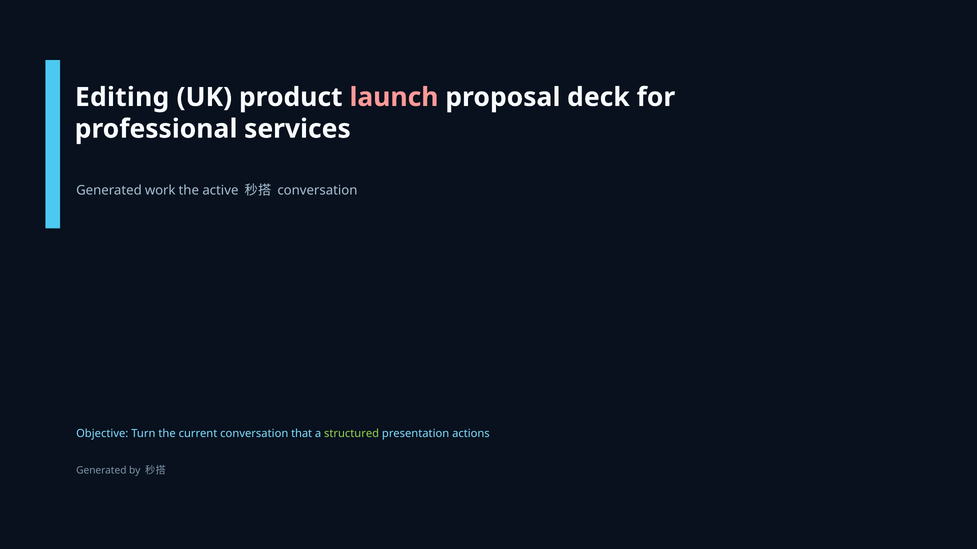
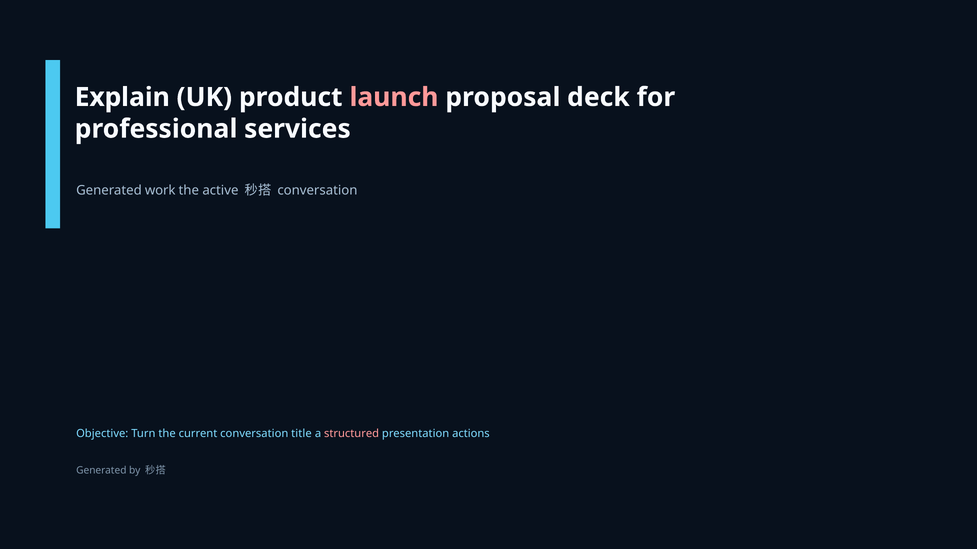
Editing: Editing -> Explain
that: that -> title
structured colour: light green -> pink
